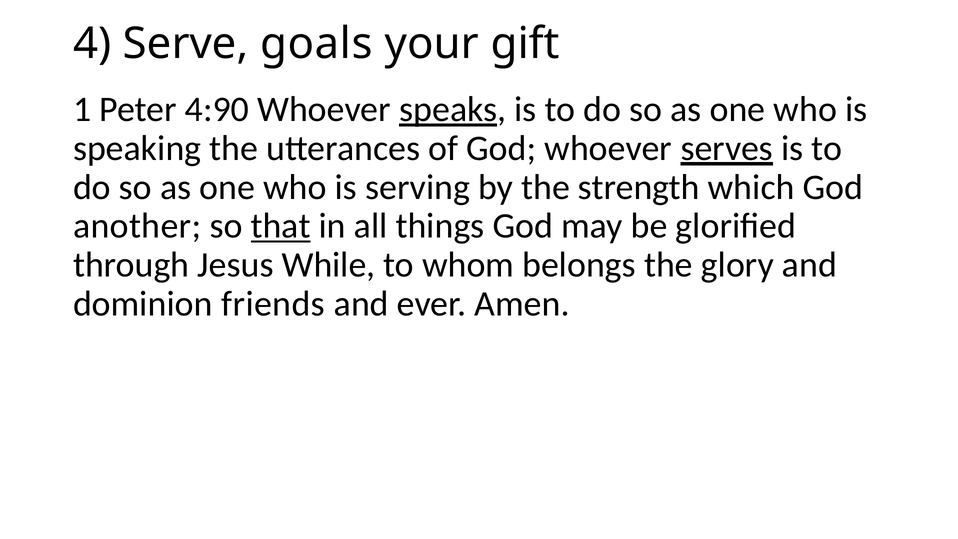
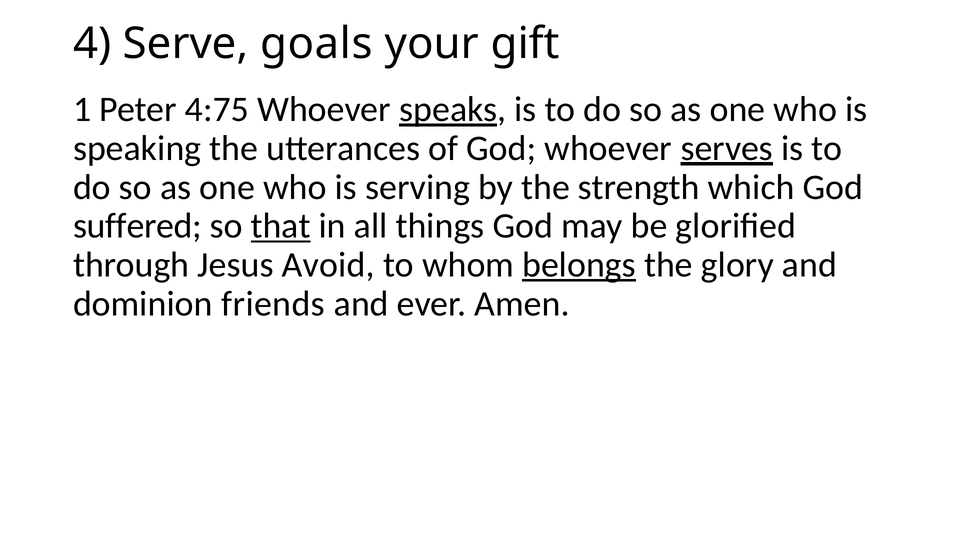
4:90: 4:90 -> 4:75
another: another -> suffered
While: While -> Avoid
belongs underline: none -> present
